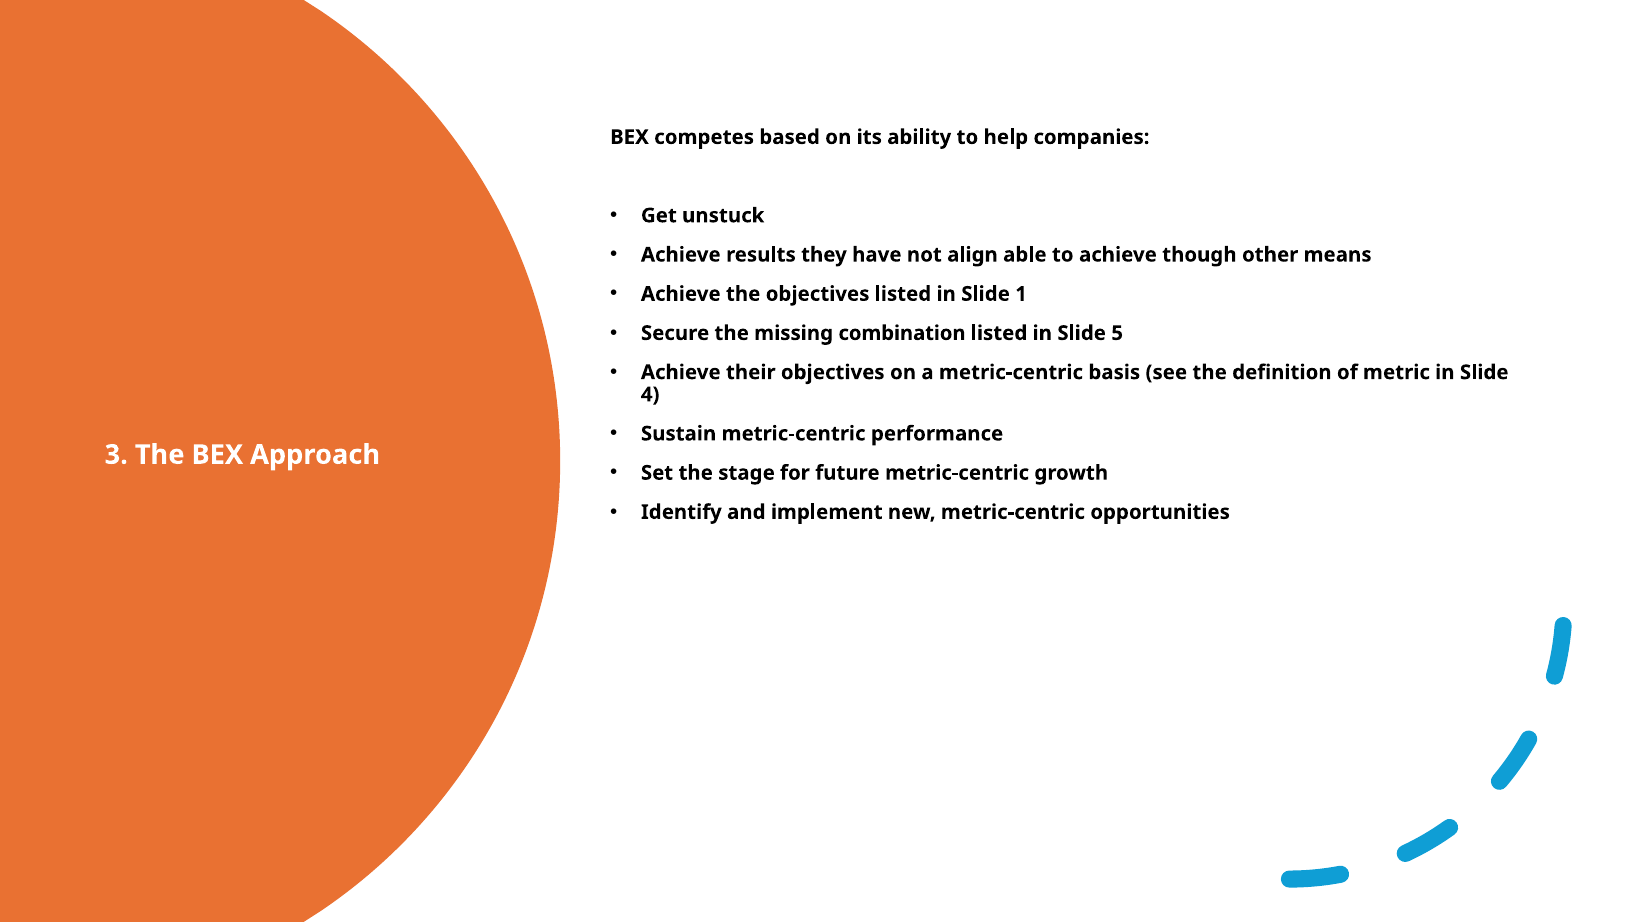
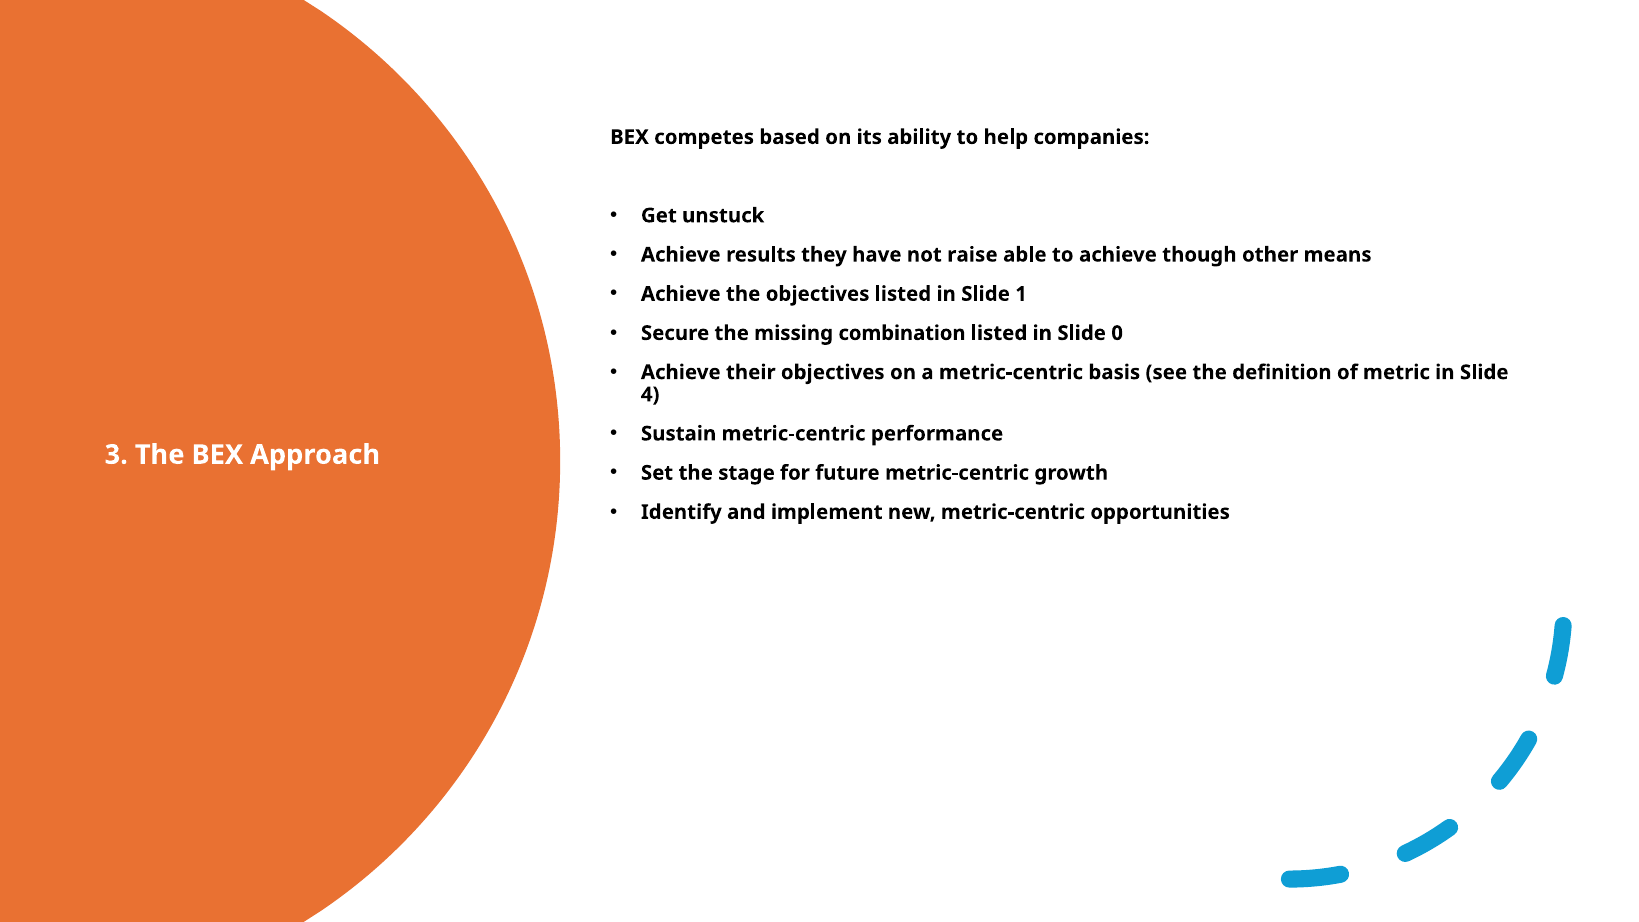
align: align -> raise
5: 5 -> 0
